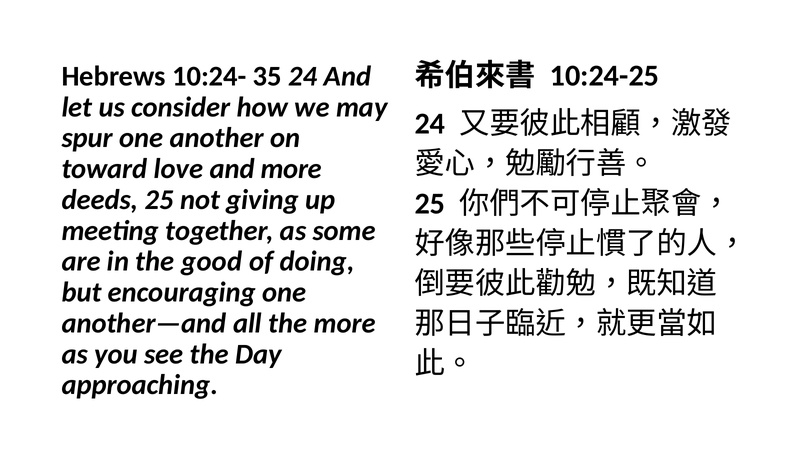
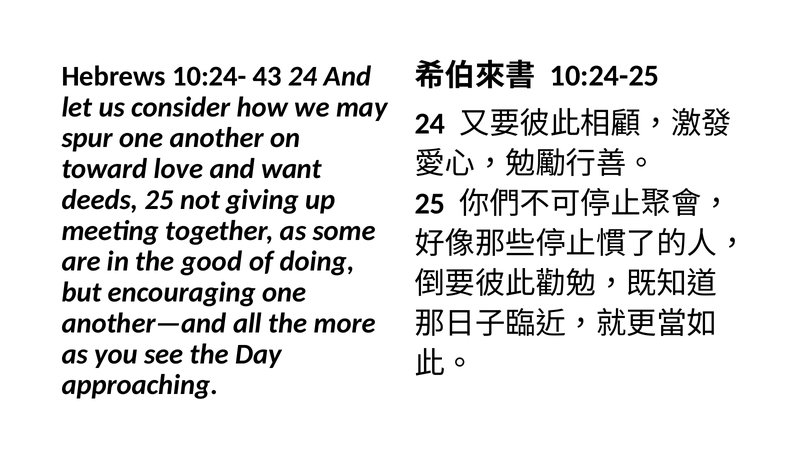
35: 35 -> 43
and more: more -> want
